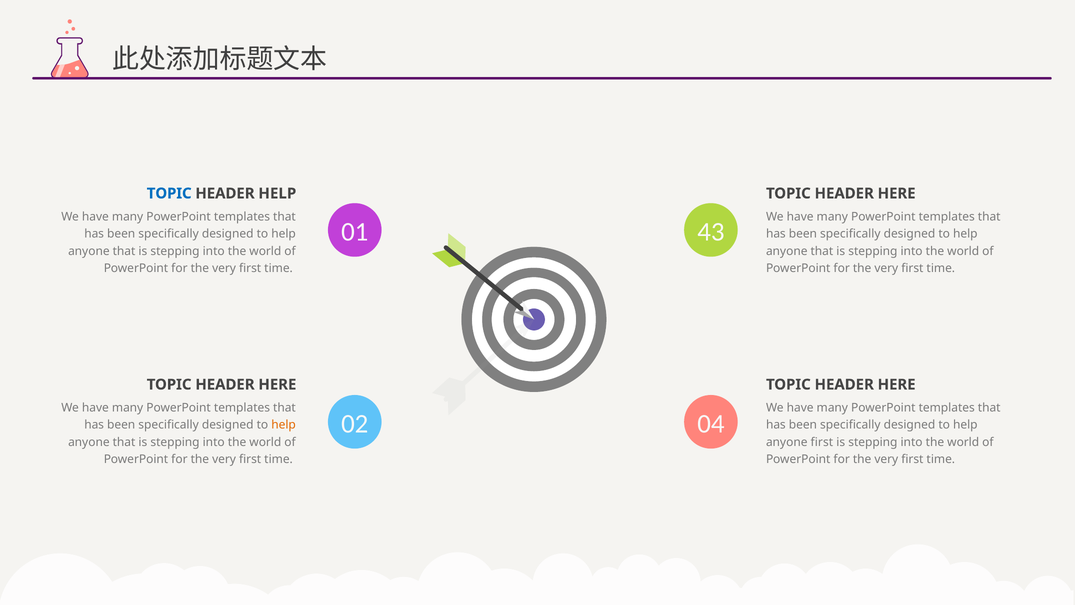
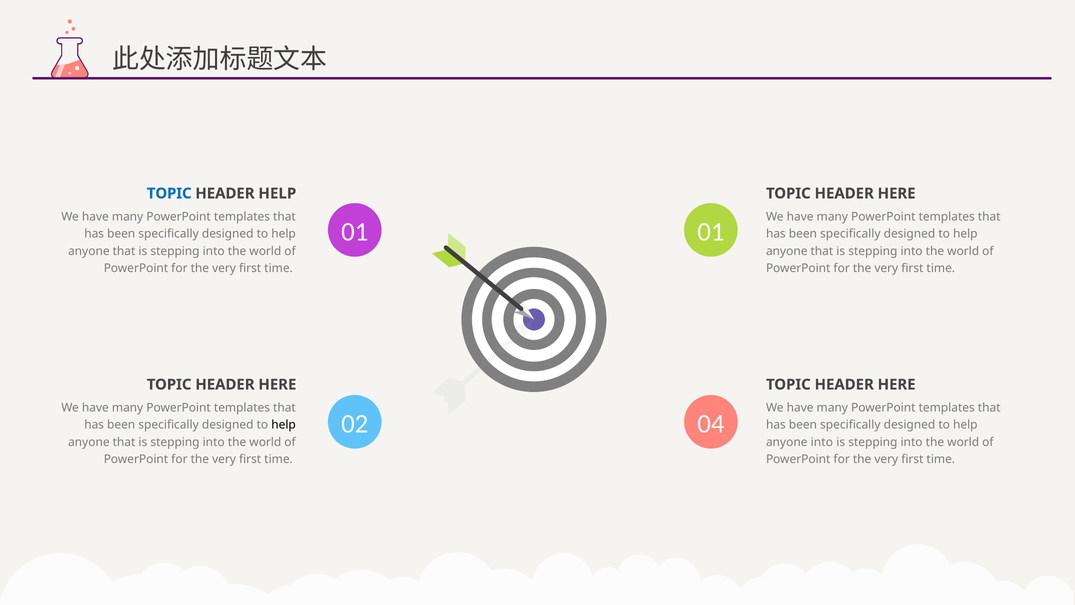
01 43: 43 -> 01
help at (284, 425) colour: orange -> black
anyone first: first -> into
